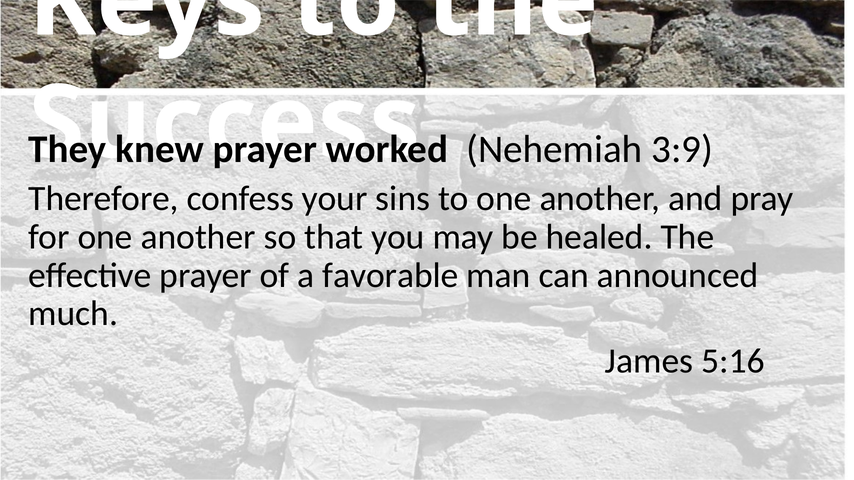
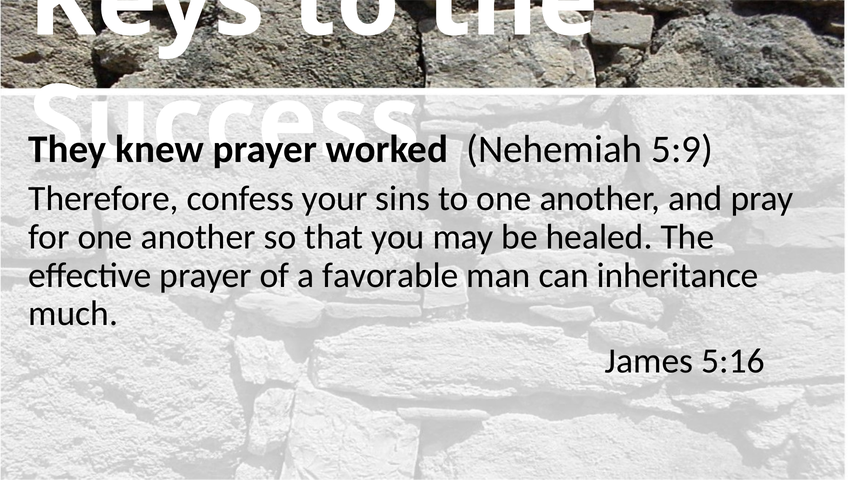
3:9: 3:9 -> 5:9
announced: announced -> inheritance
